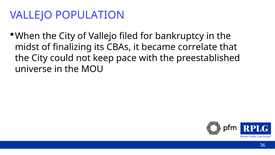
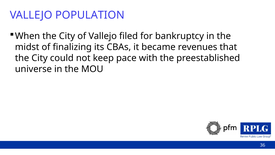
correlate: correlate -> revenues
